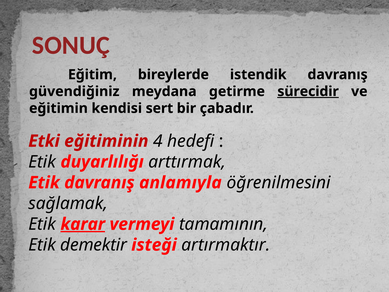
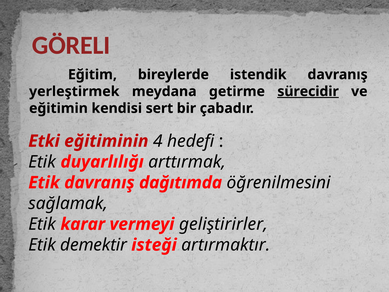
SONUÇ: SONUÇ -> GÖRELI
güvendiğiniz: güvendiğiniz -> yerleştirmek
anlamıyla: anlamıyla -> dağıtımda
karar underline: present -> none
tamamının: tamamının -> geliştirirler
